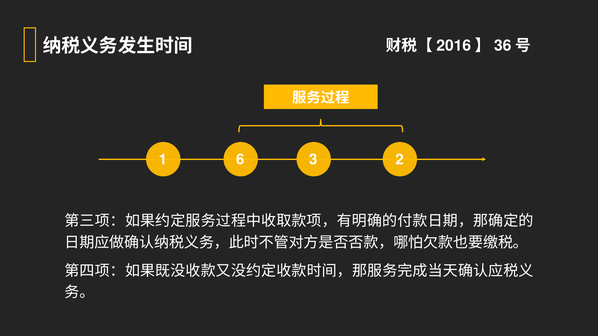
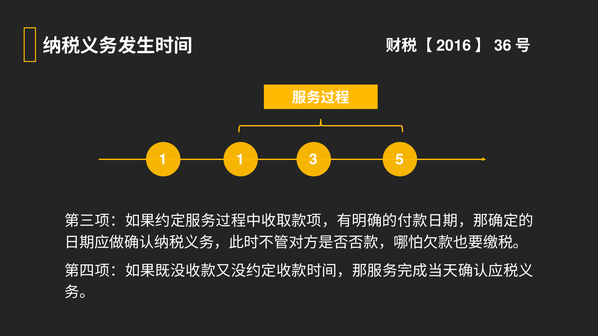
1 6: 6 -> 1
2: 2 -> 5
